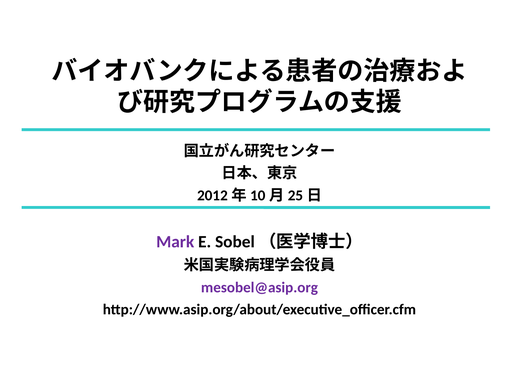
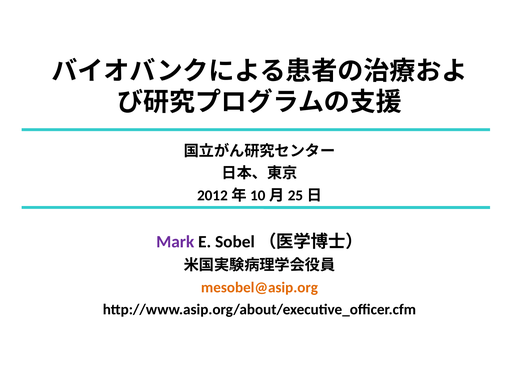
mesobel@asip.org colour: purple -> orange
